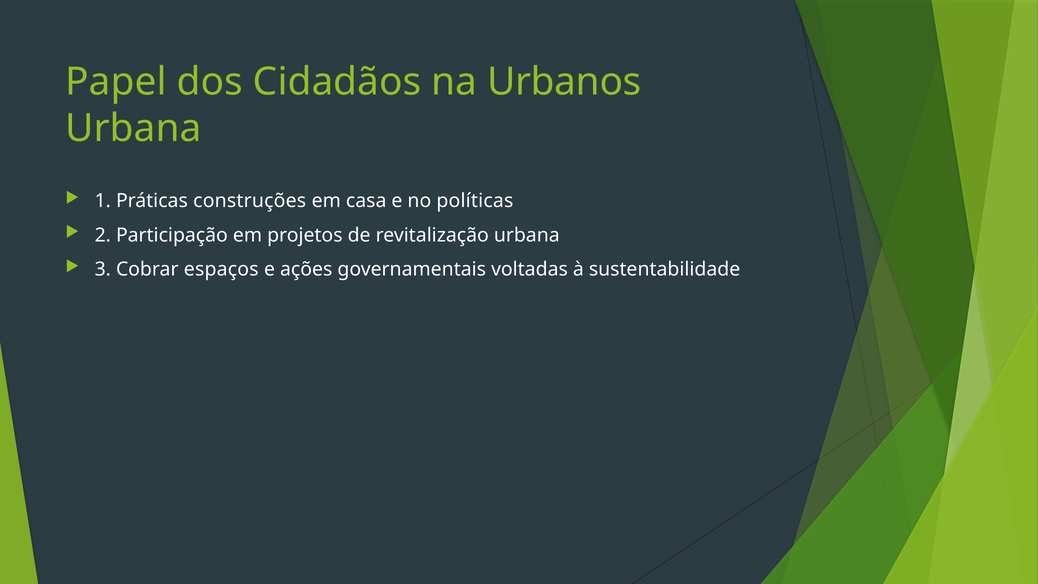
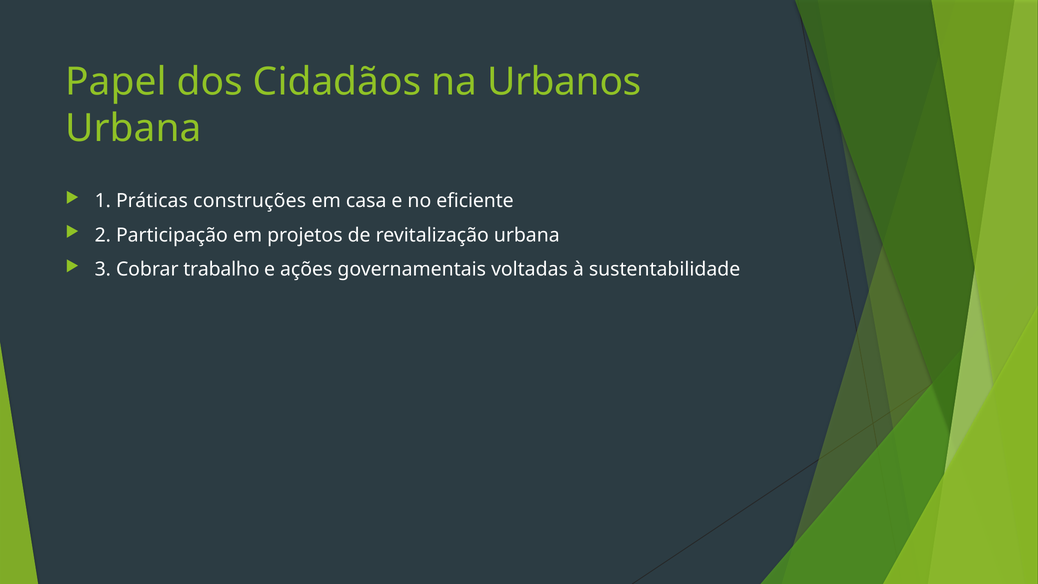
políticas: políticas -> eficiente
espaços: espaços -> trabalho
